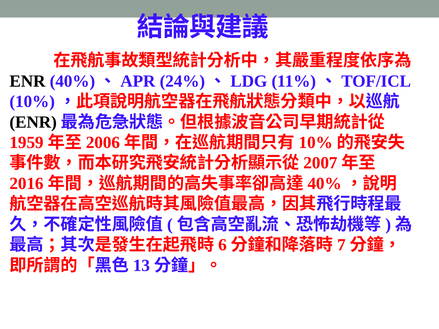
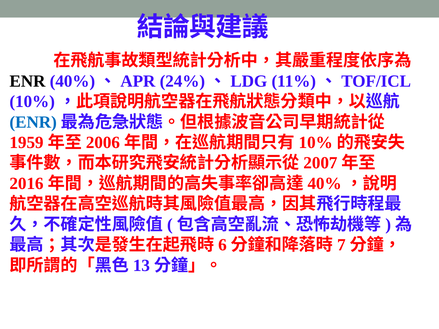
ENR at (33, 122) colour: black -> blue
